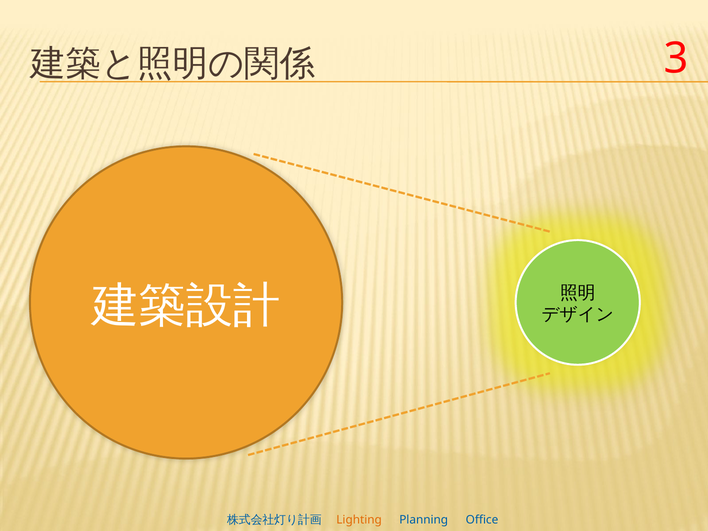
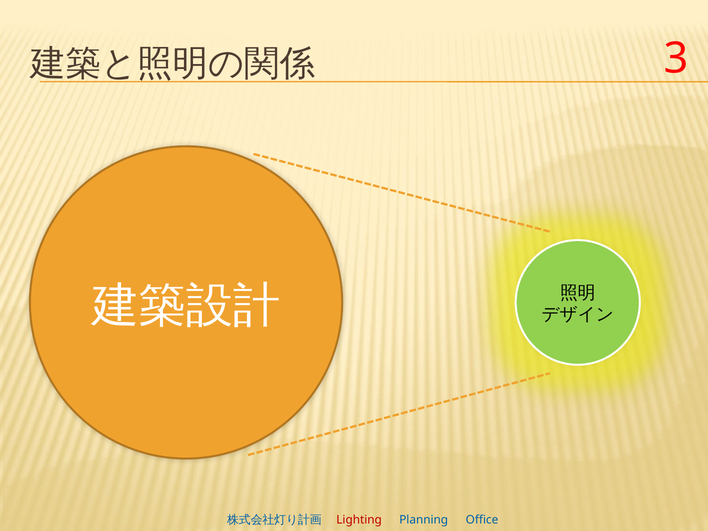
Lighting colour: orange -> red
